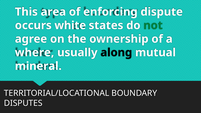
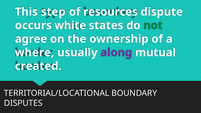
area: area -> step
enforcing: enforcing -> resources
along colour: black -> purple
mineral: mineral -> created
